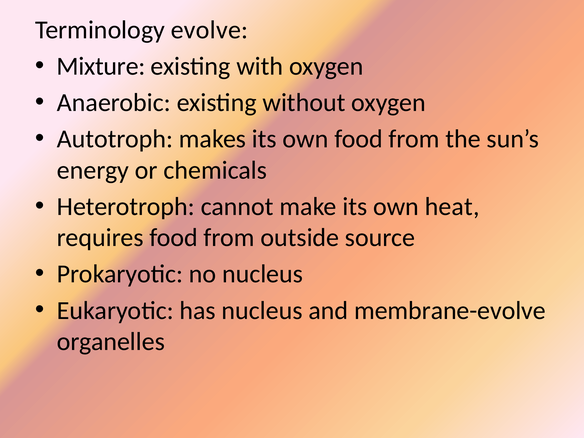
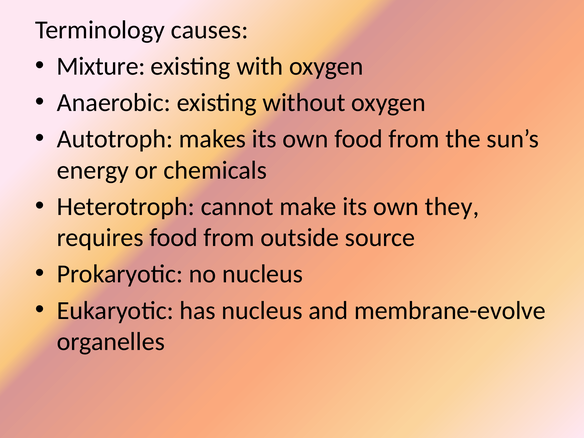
evolve: evolve -> causes
heat: heat -> they
